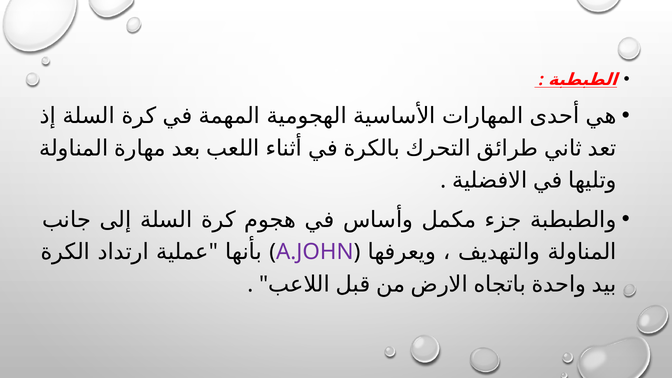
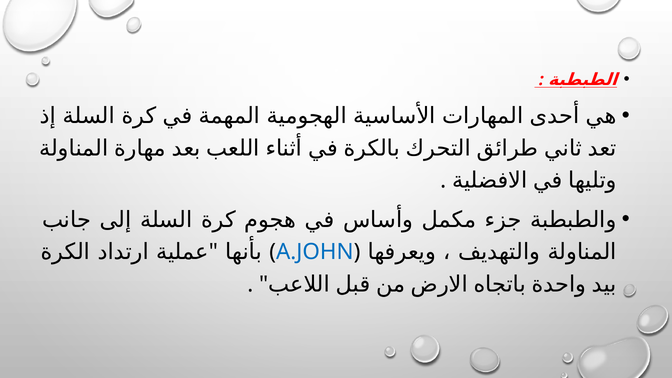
A.JOHN colour: purple -> blue
